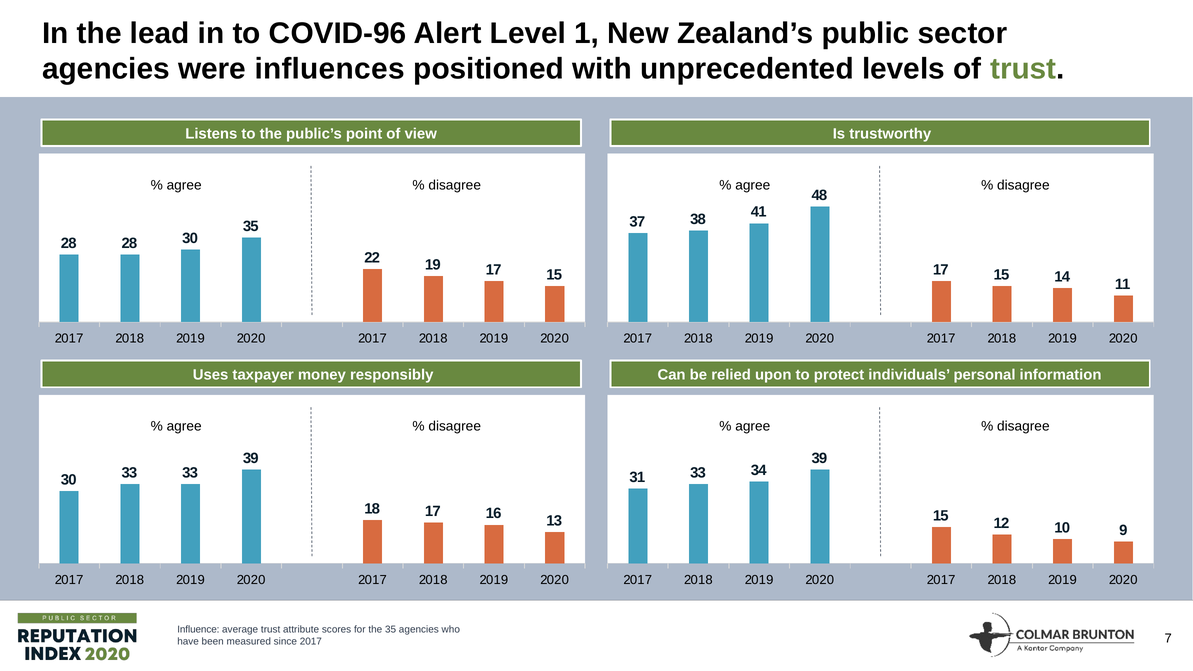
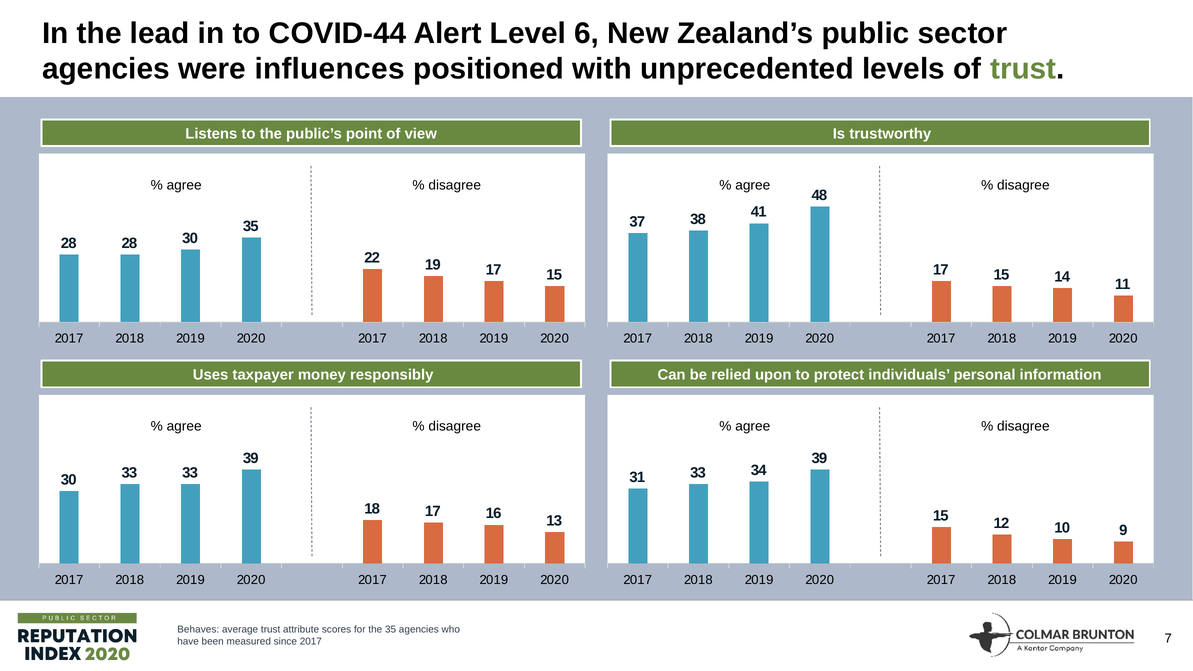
COVID-96: COVID-96 -> COVID-44
1: 1 -> 6
Influence: Influence -> Behaves
